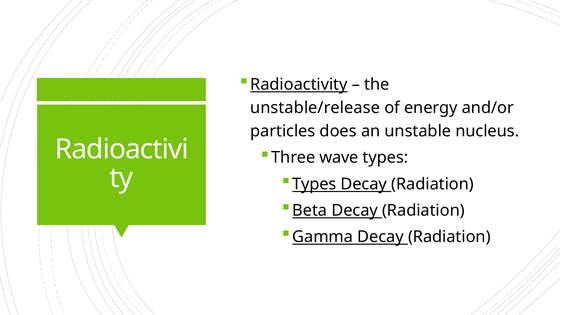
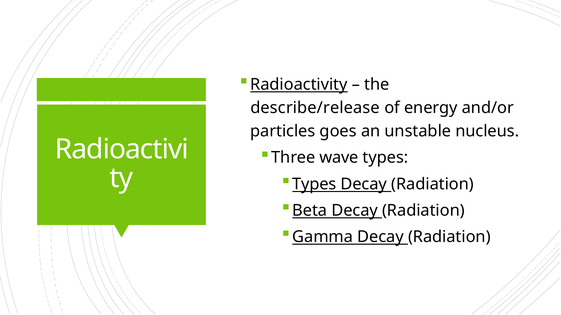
unstable/release: unstable/release -> describe/release
does: does -> goes
